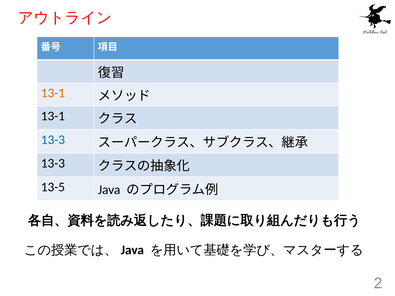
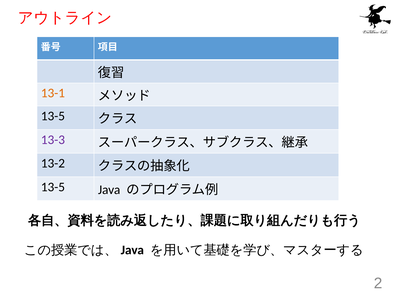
13-1 at (53, 116): 13-1 -> 13-5
13-3 at (53, 140) colour: blue -> purple
13-3 at (53, 163): 13-3 -> 13-2
